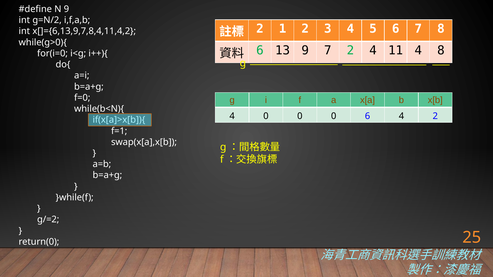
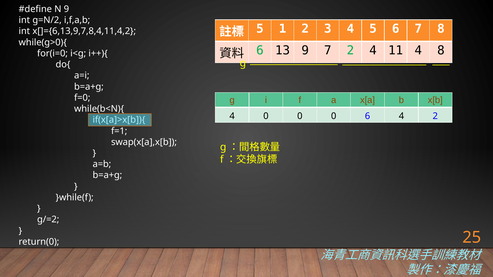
2 at (260, 29): 2 -> 5
